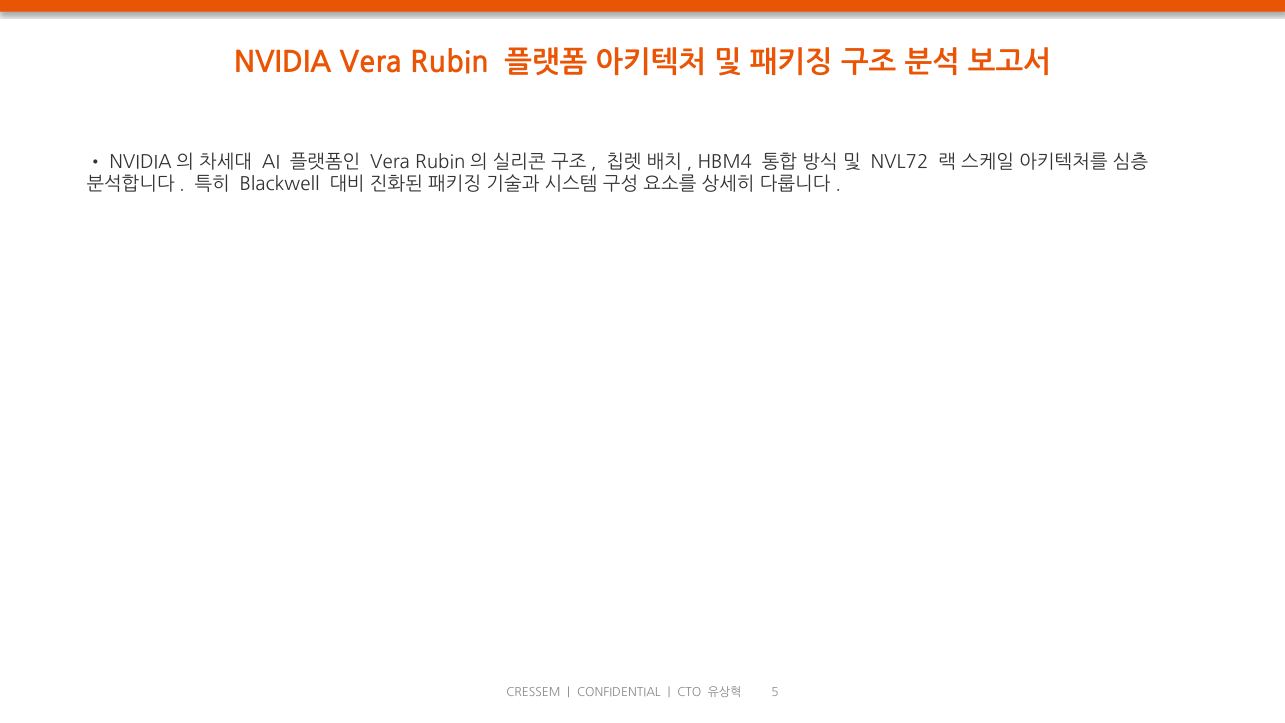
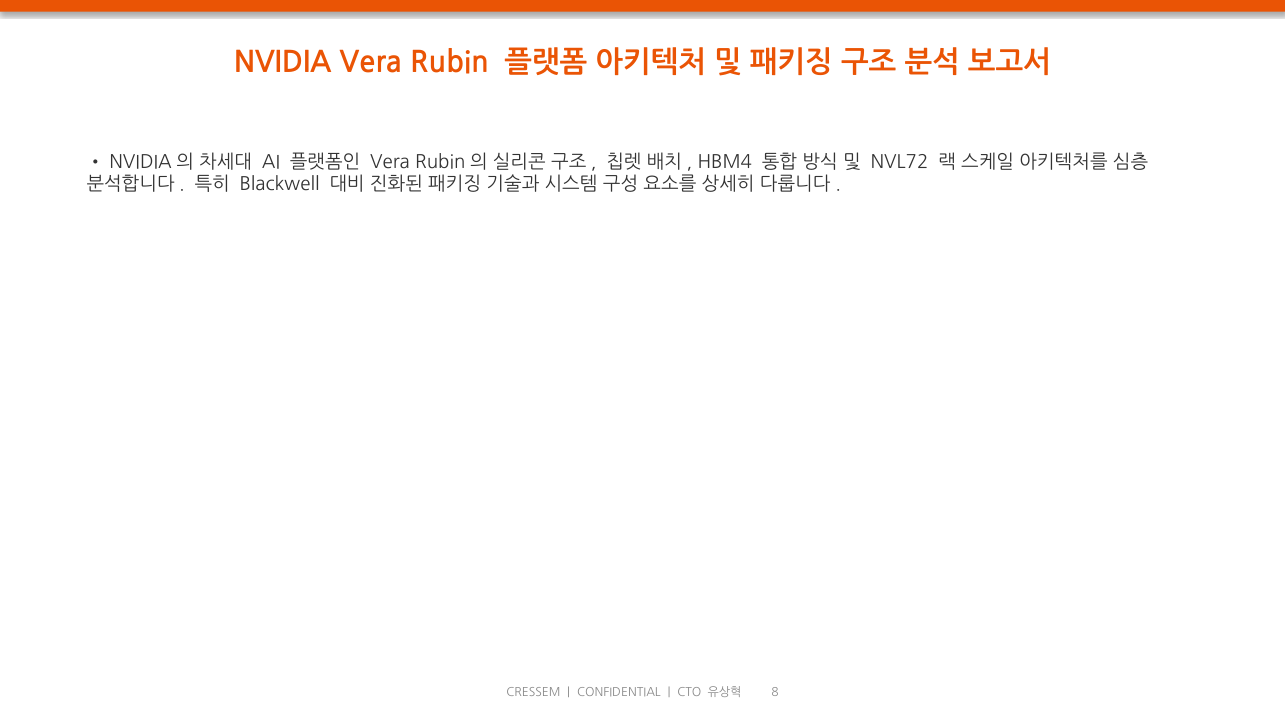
5: 5 -> 8
